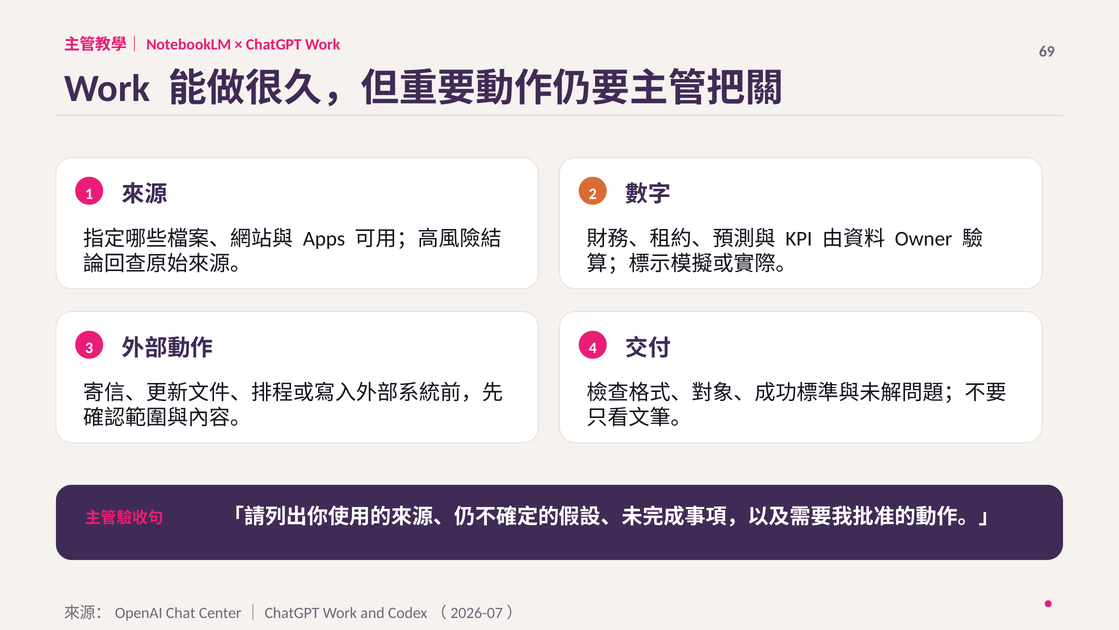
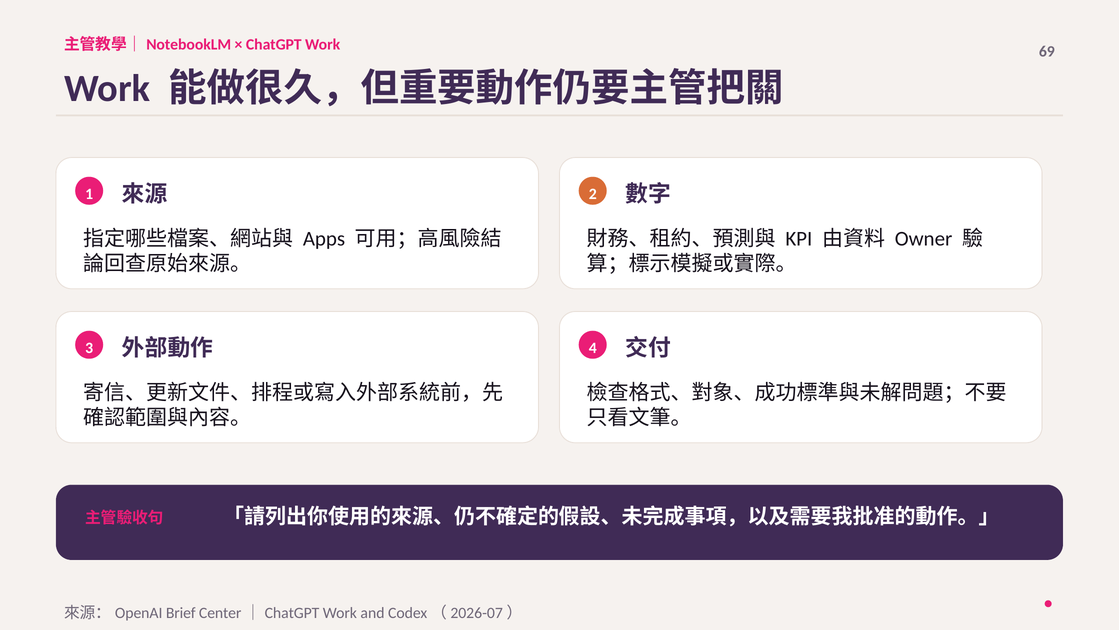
Chat: Chat -> Brief
